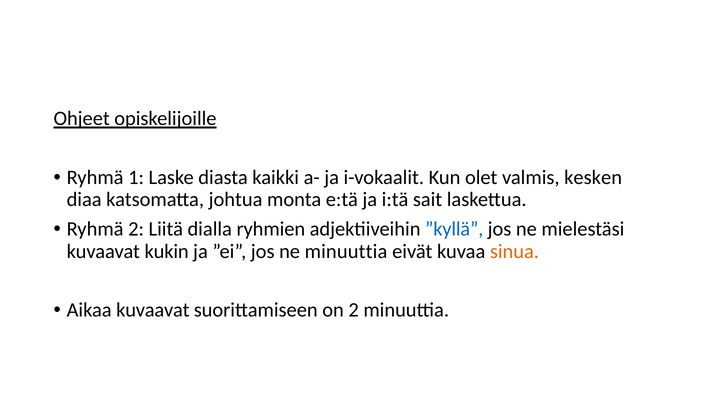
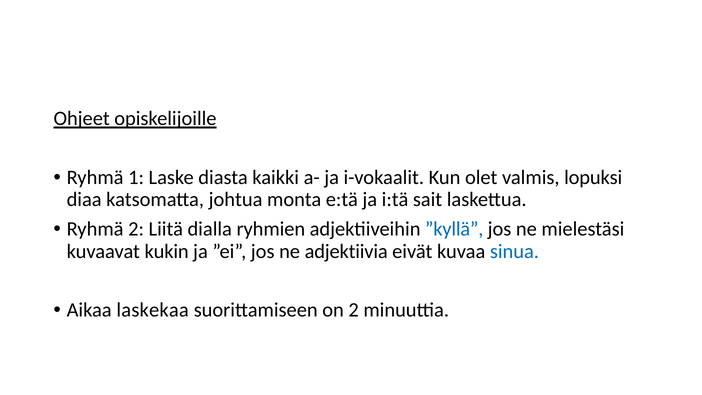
kesken: kesken -> lopuksi
ne minuuttia: minuuttia -> adjektiivia
sinua colour: orange -> blue
Aikaa kuvaavat: kuvaavat -> laskekaa
